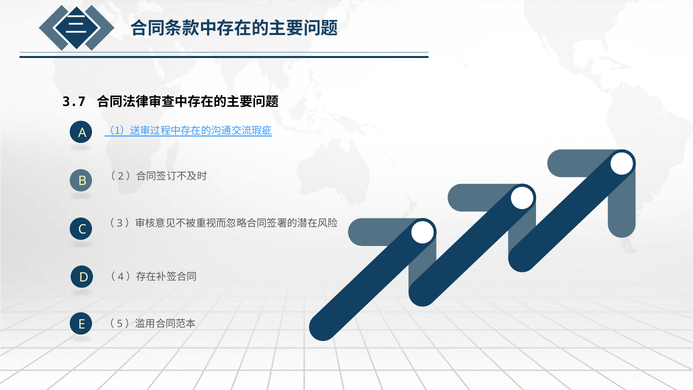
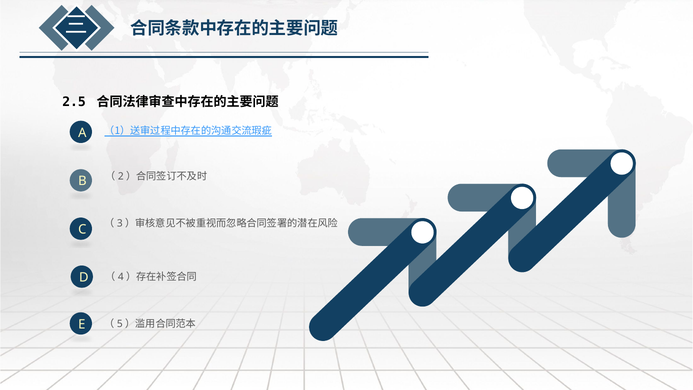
3.7: 3.7 -> 2.5
